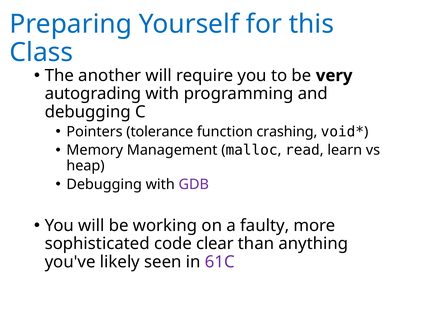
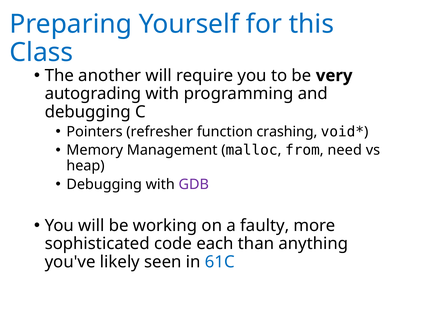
tolerance: tolerance -> refresher
read: read -> from
learn: learn -> need
clear: clear -> each
61C colour: purple -> blue
